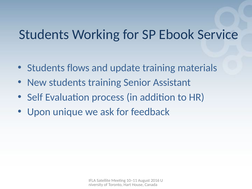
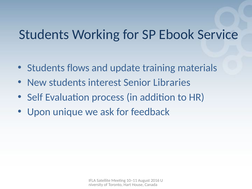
students training: training -> interest
Assistant: Assistant -> Libraries
